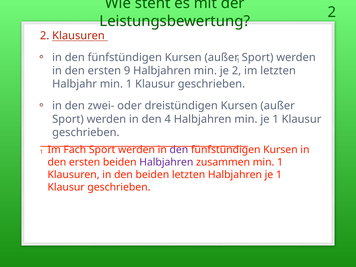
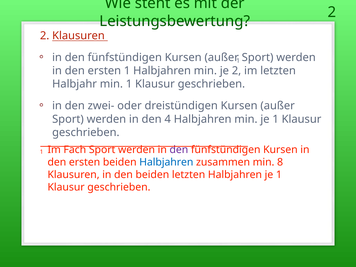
ersten 9: 9 -> 1
Halbjahren at (166, 162) colour: purple -> blue
zusammen min 1: 1 -> 8
